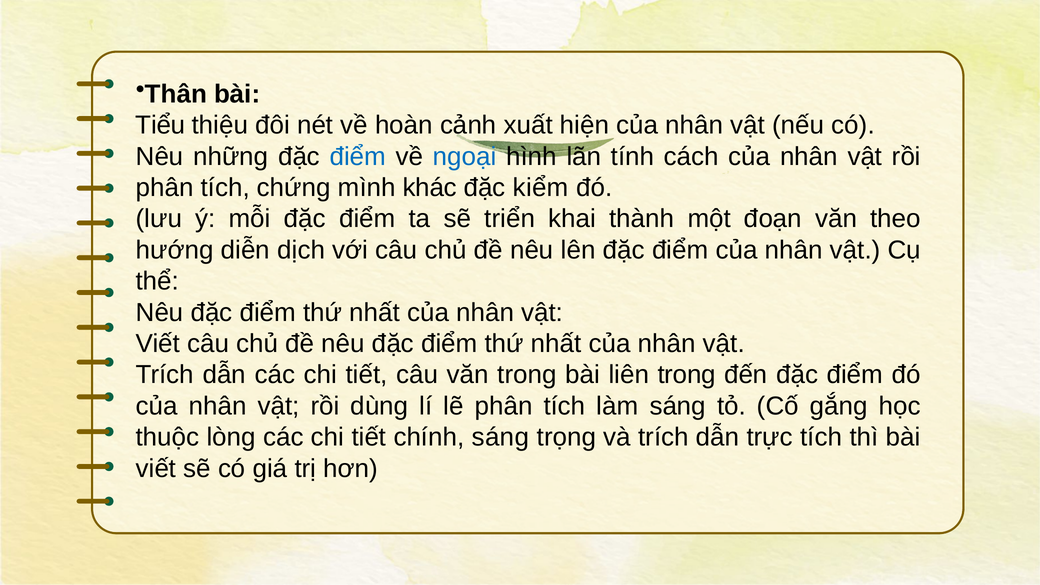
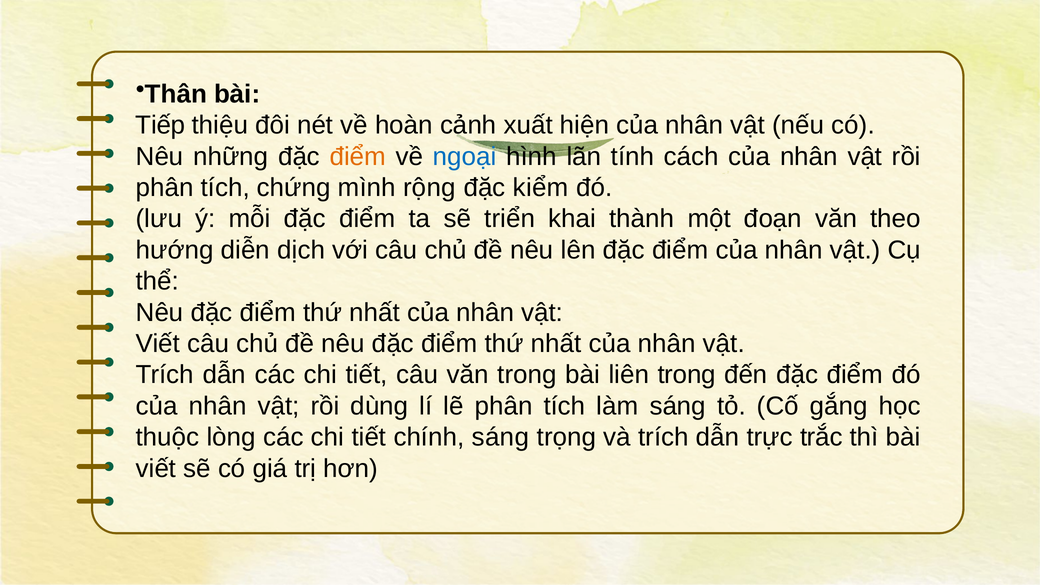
Tiểu: Tiểu -> Tiếp
điểm at (358, 156) colour: blue -> orange
khác: khác -> rộng
trực tích: tích -> trắc
